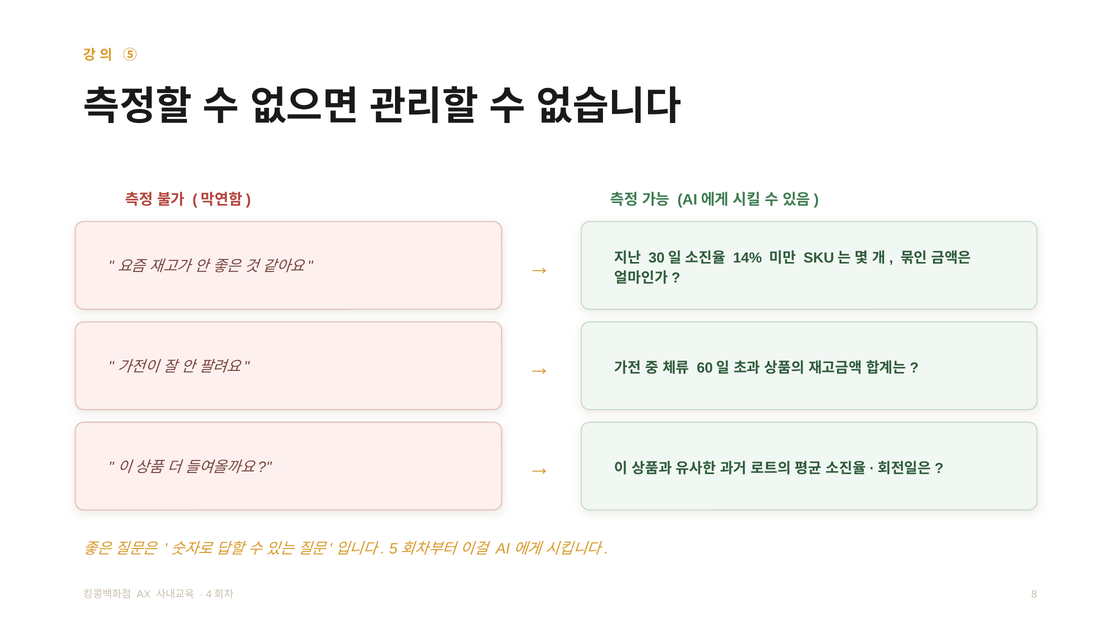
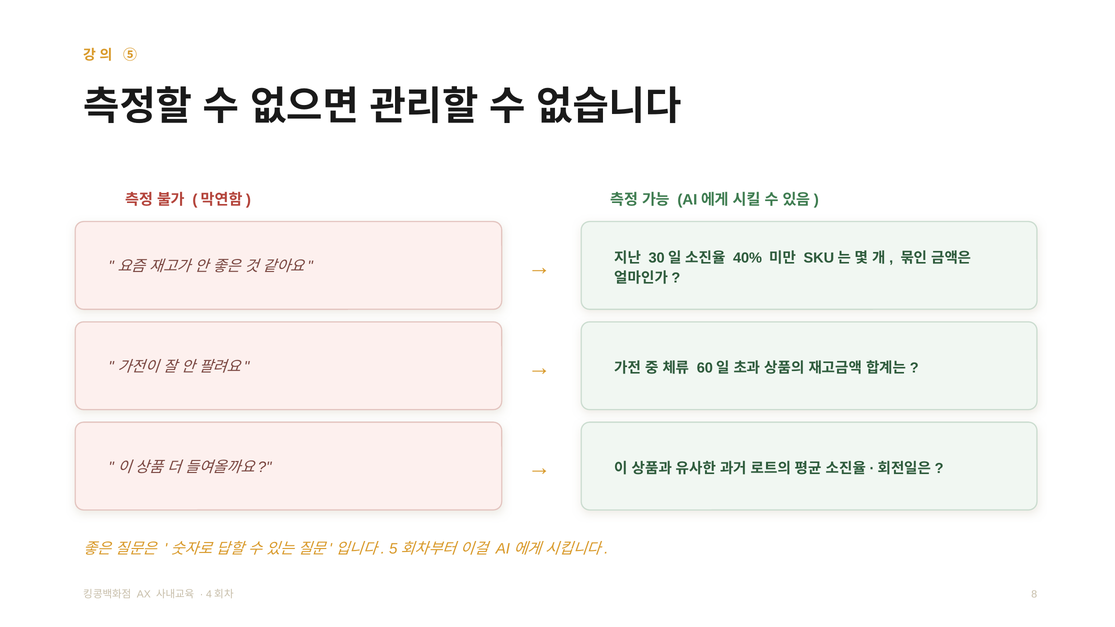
14%: 14% -> 40%
